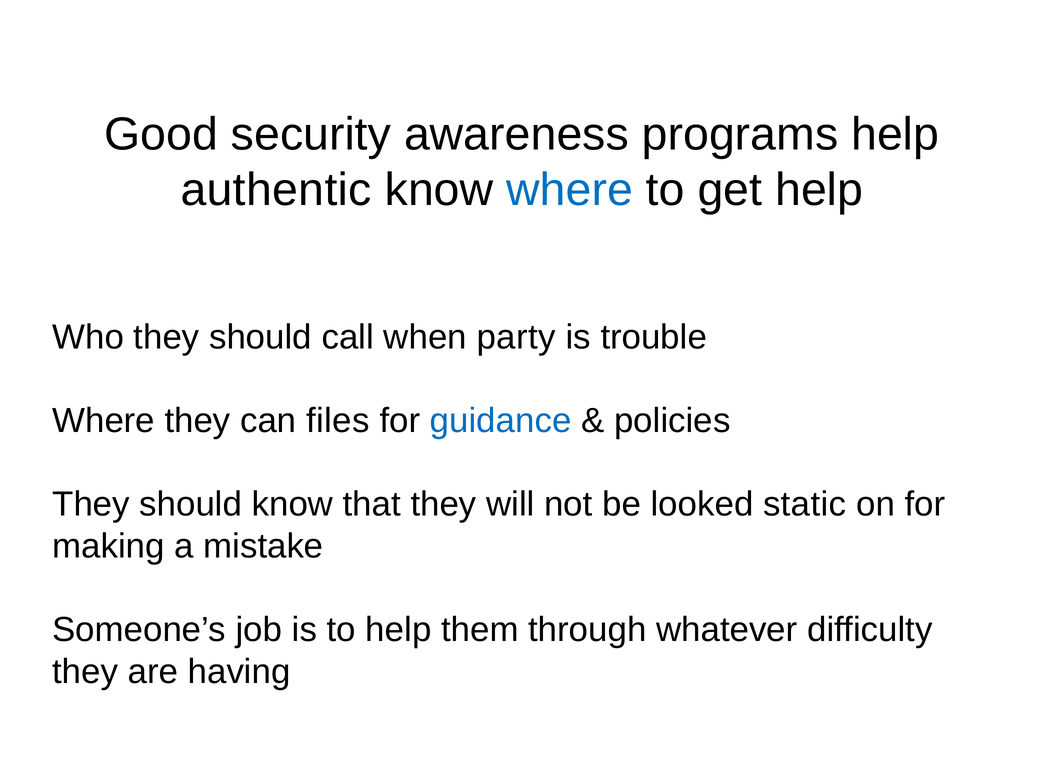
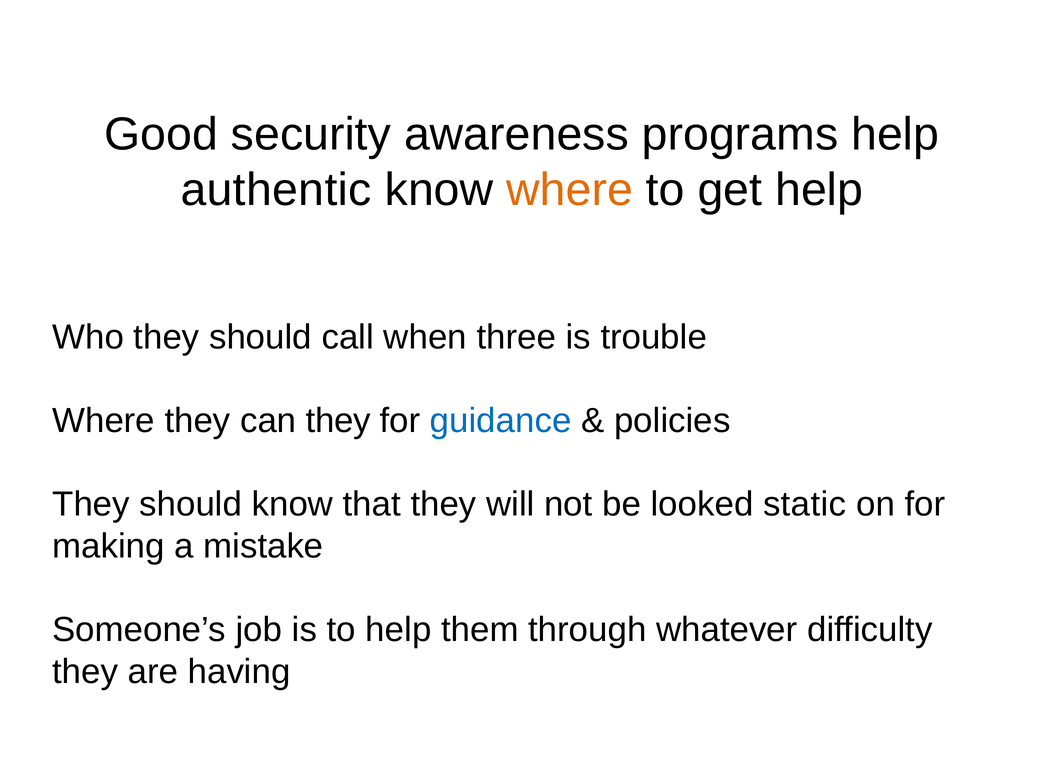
where at (570, 190) colour: blue -> orange
party: party -> three
can files: files -> they
